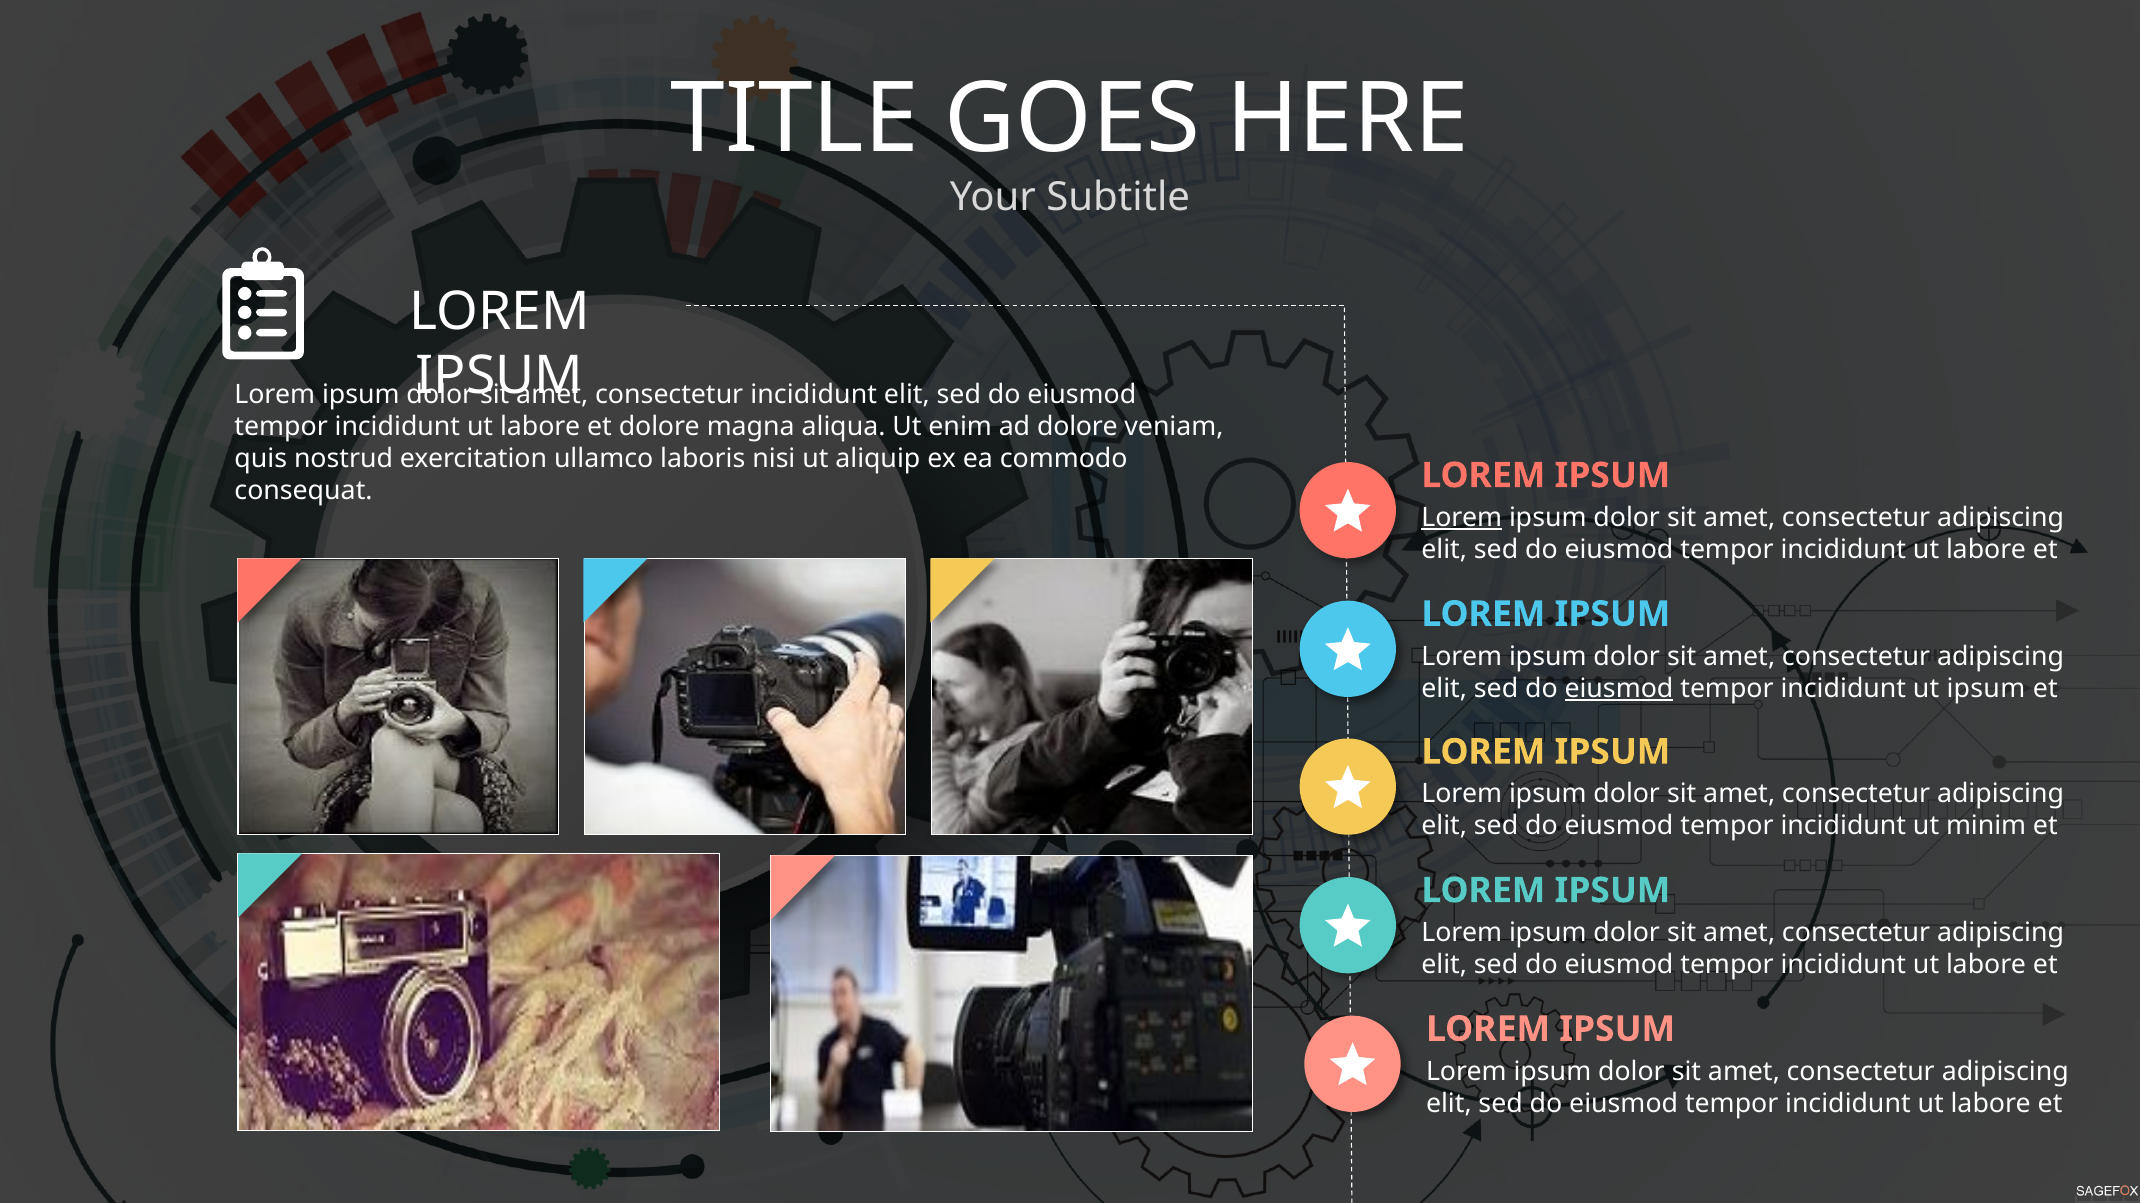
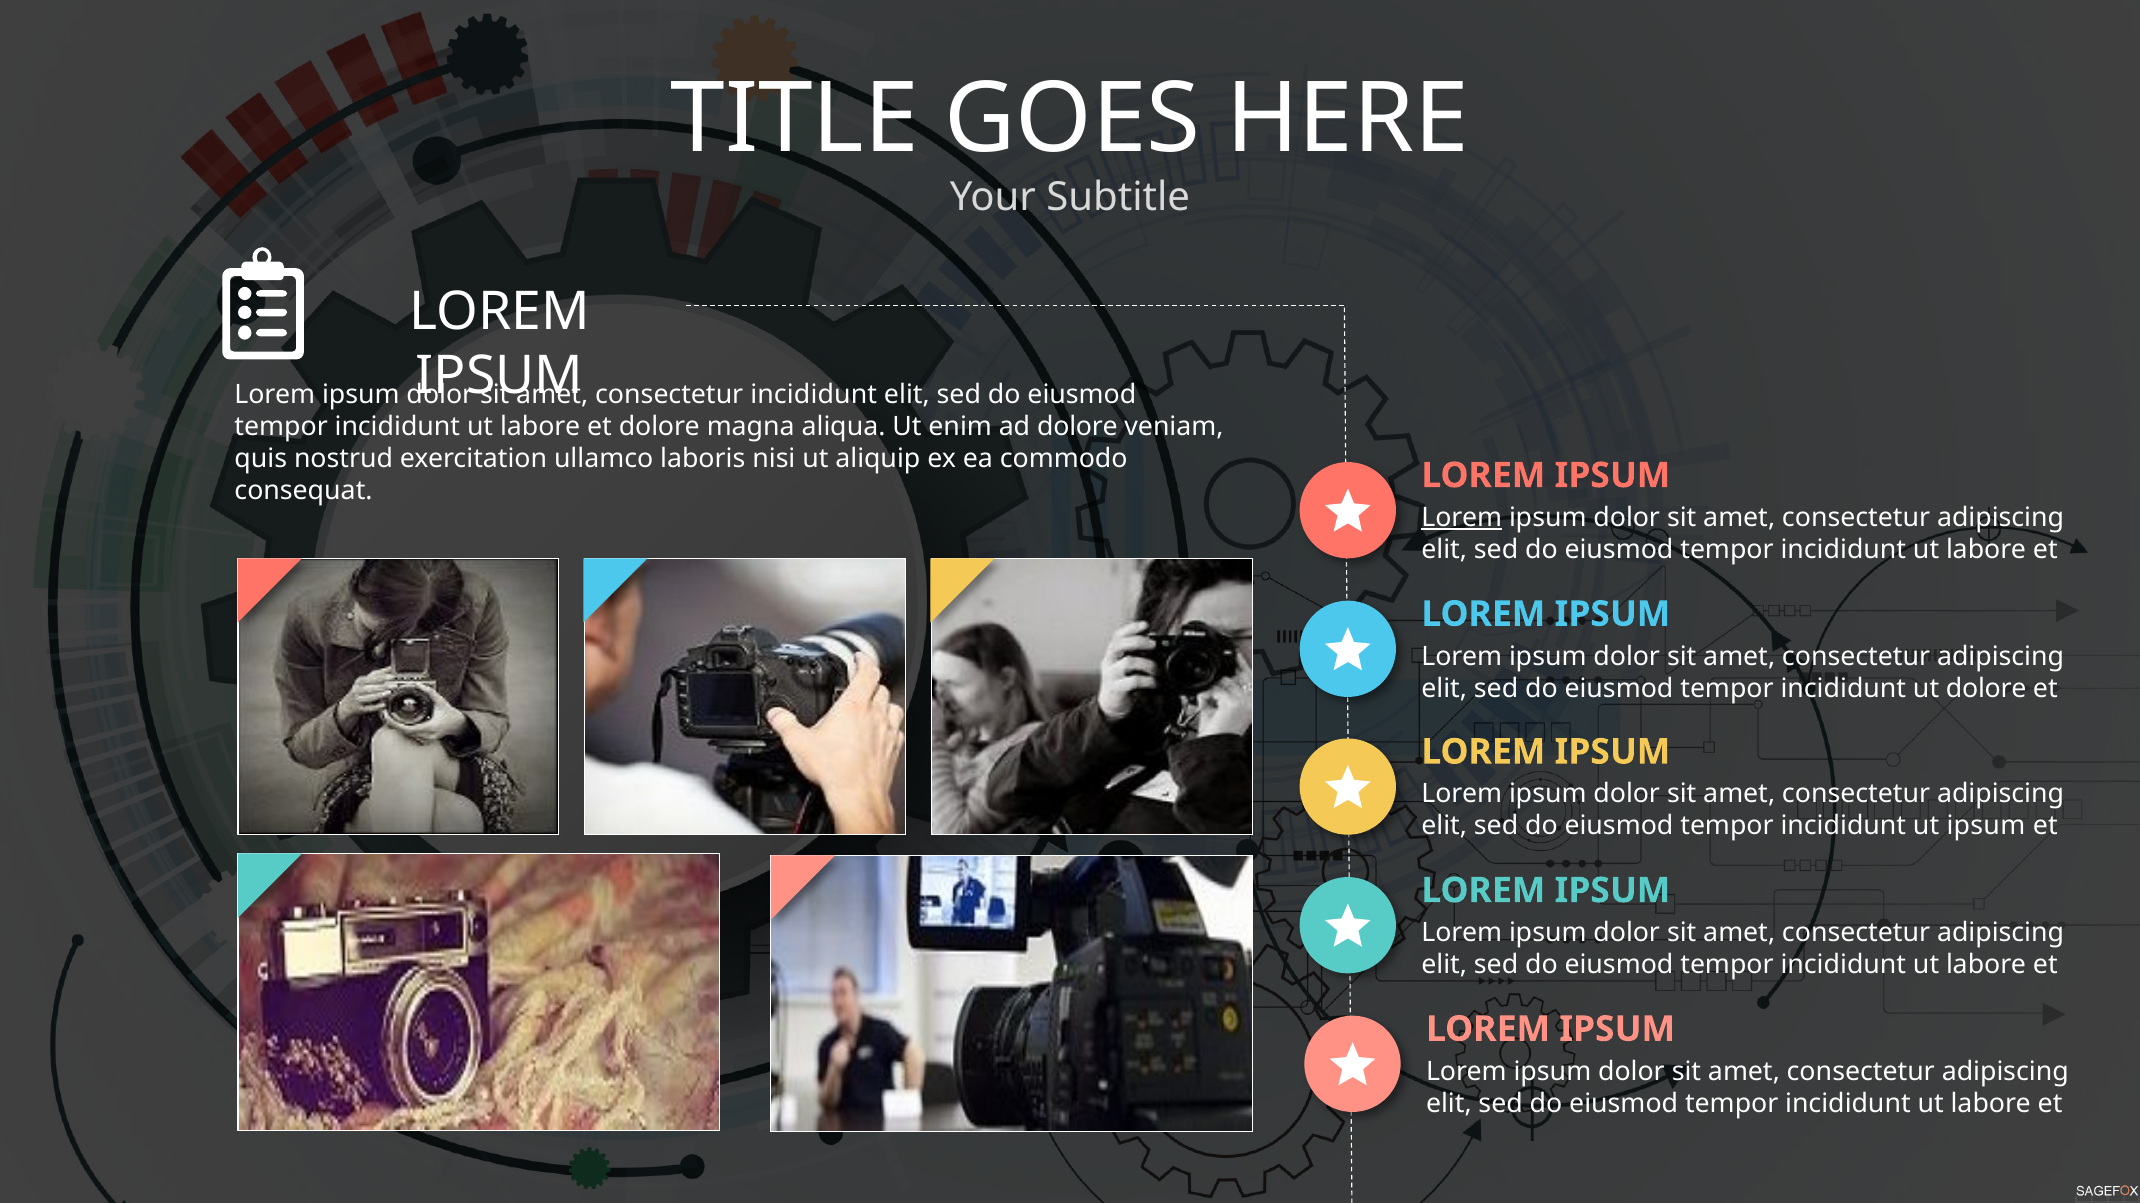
eiusmod at (1619, 689) underline: present -> none
ut ipsum: ipsum -> dolore
ut minim: minim -> ipsum
